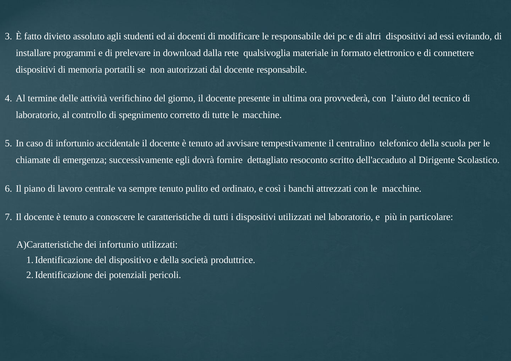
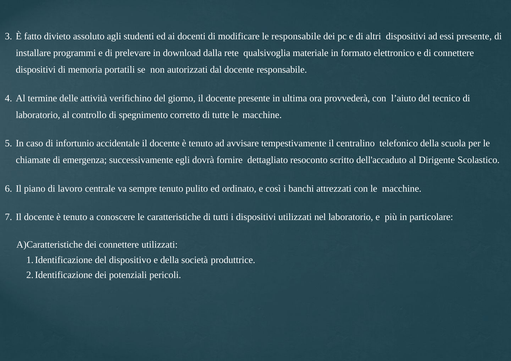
essi evitando: evitando -> presente
dei infortunio: infortunio -> connettere
